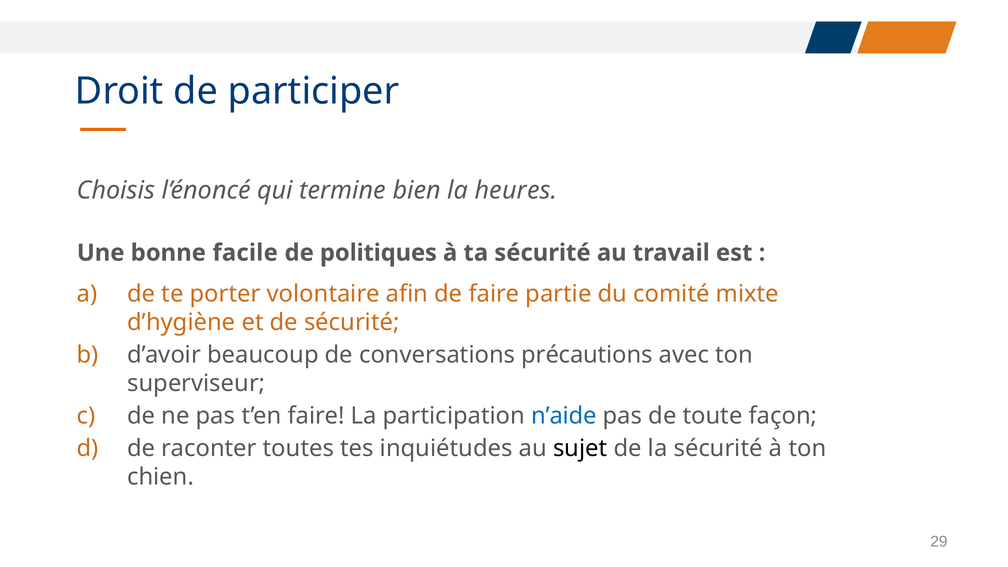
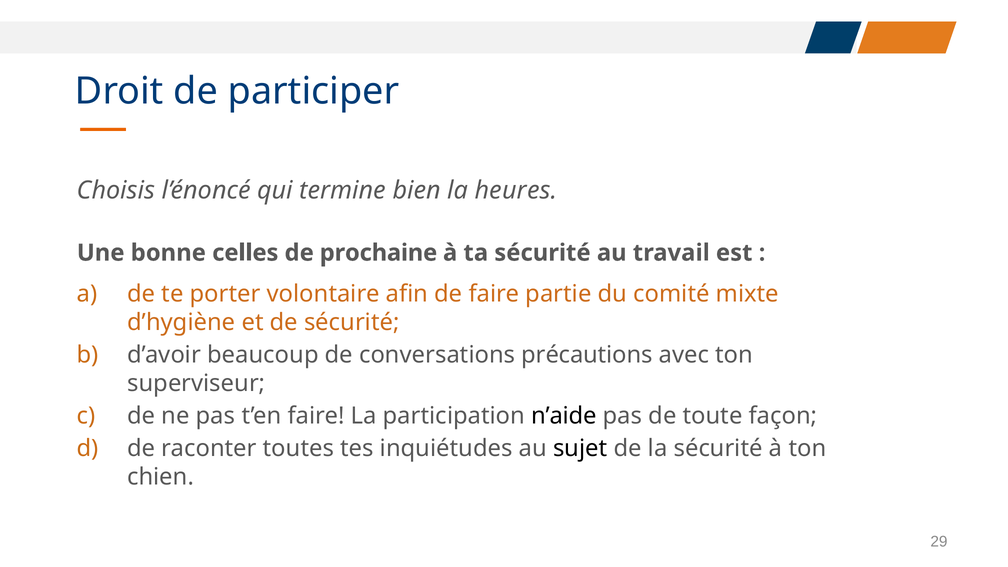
facile: facile -> celles
politiques: politiques -> prochaine
n’aide colour: blue -> black
